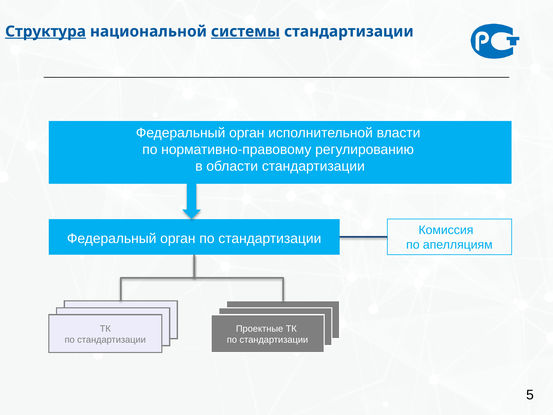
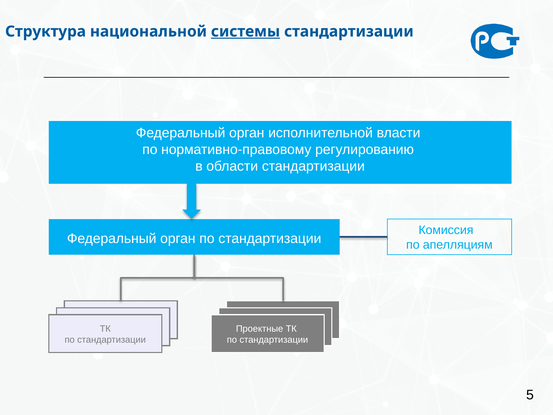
Структура underline: present -> none
